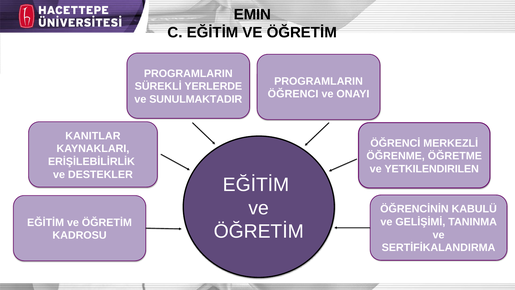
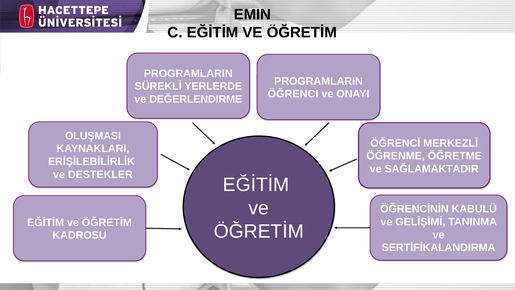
SUNULMAKTADIR: SUNULMAKTADIR -> DEĞERLENDIRME
KANITLAR: KANITLAR -> OLUŞMASI
YETKILENDIRILEN: YETKILENDIRILEN -> SAĞLAMAKTADIR
